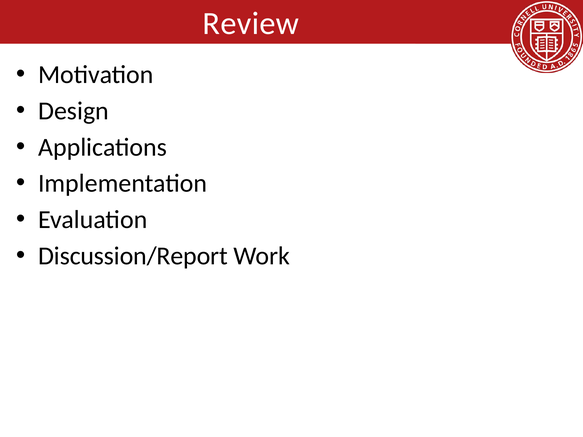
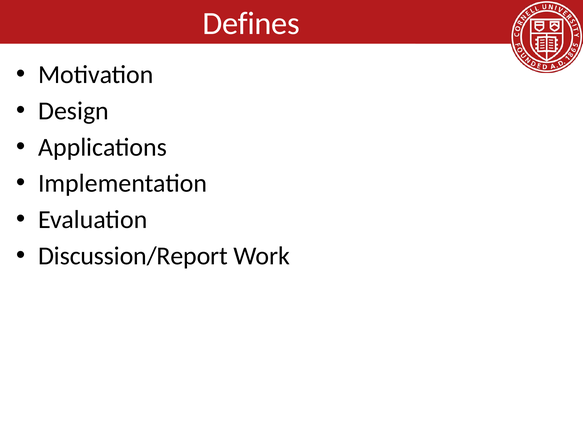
Review: Review -> Defines
